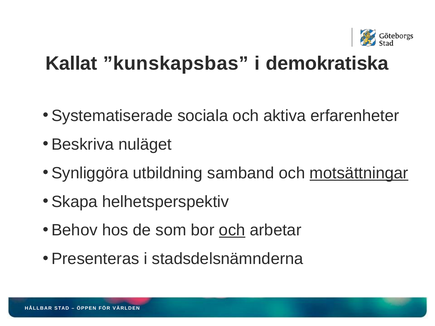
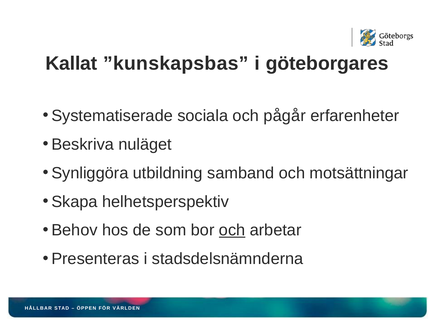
demokratiska: demokratiska -> göteborgares
aktiva: aktiva -> pågår
motsättningar underline: present -> none
